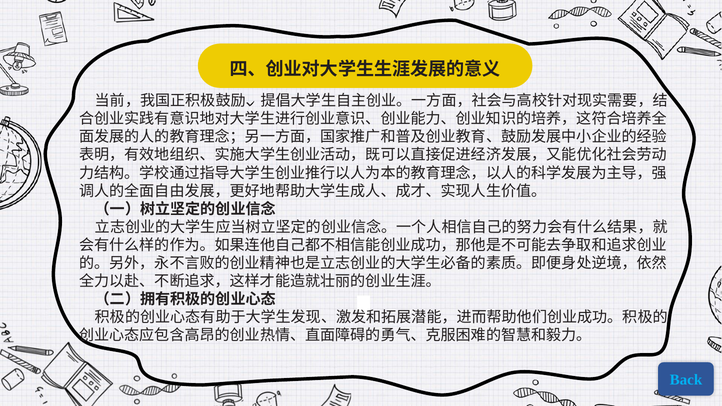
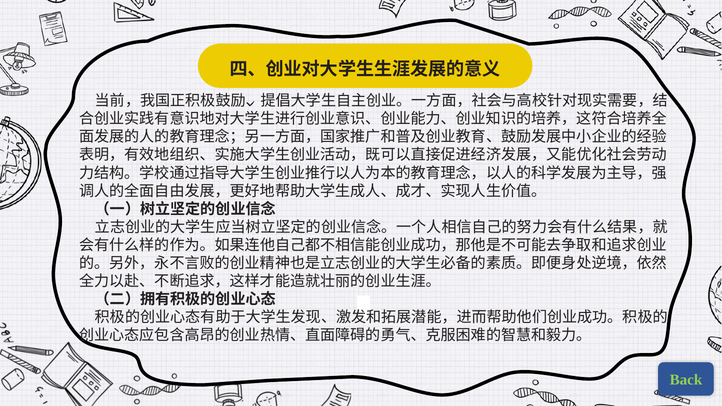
Back colour: light blue -> light green
